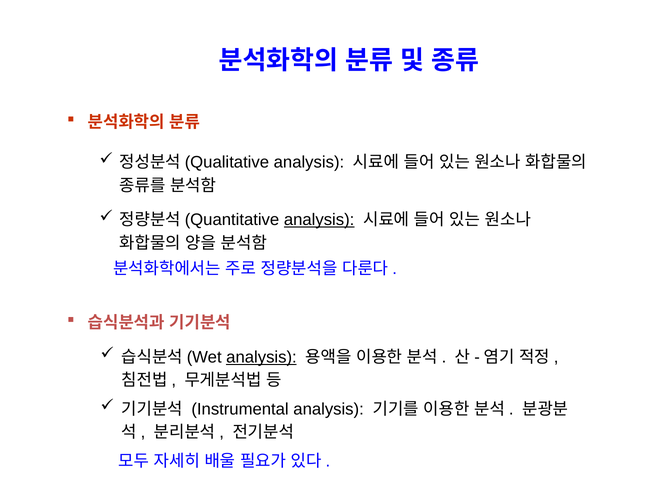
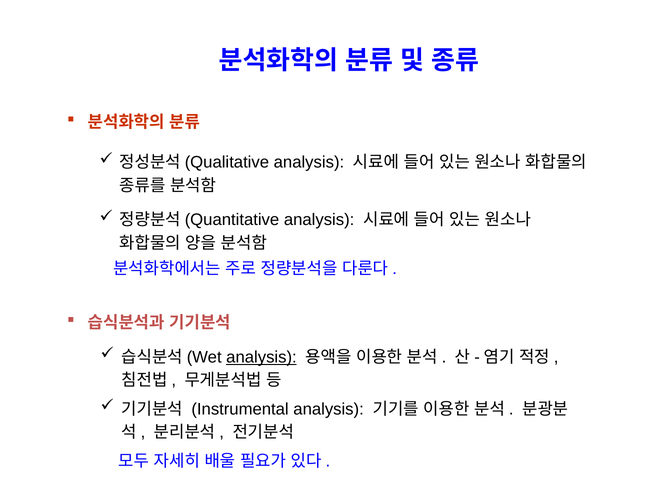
analysis at (319, 220) underline: present -> none
